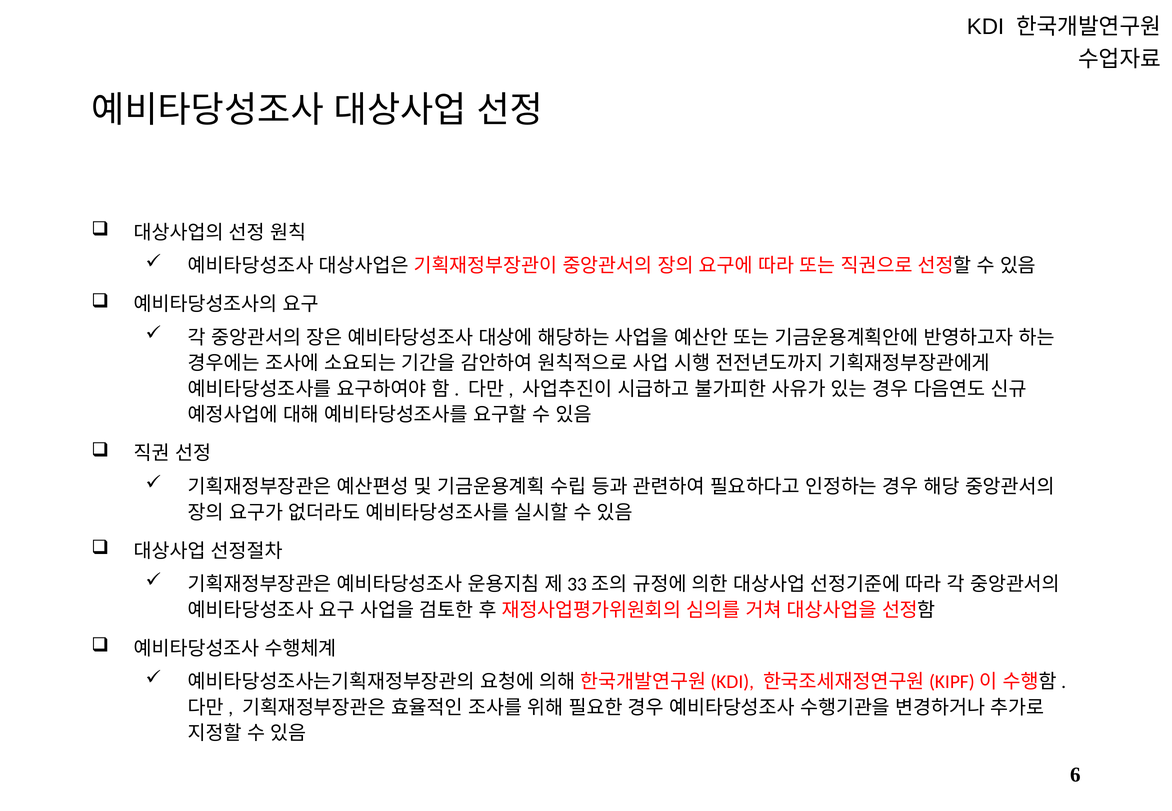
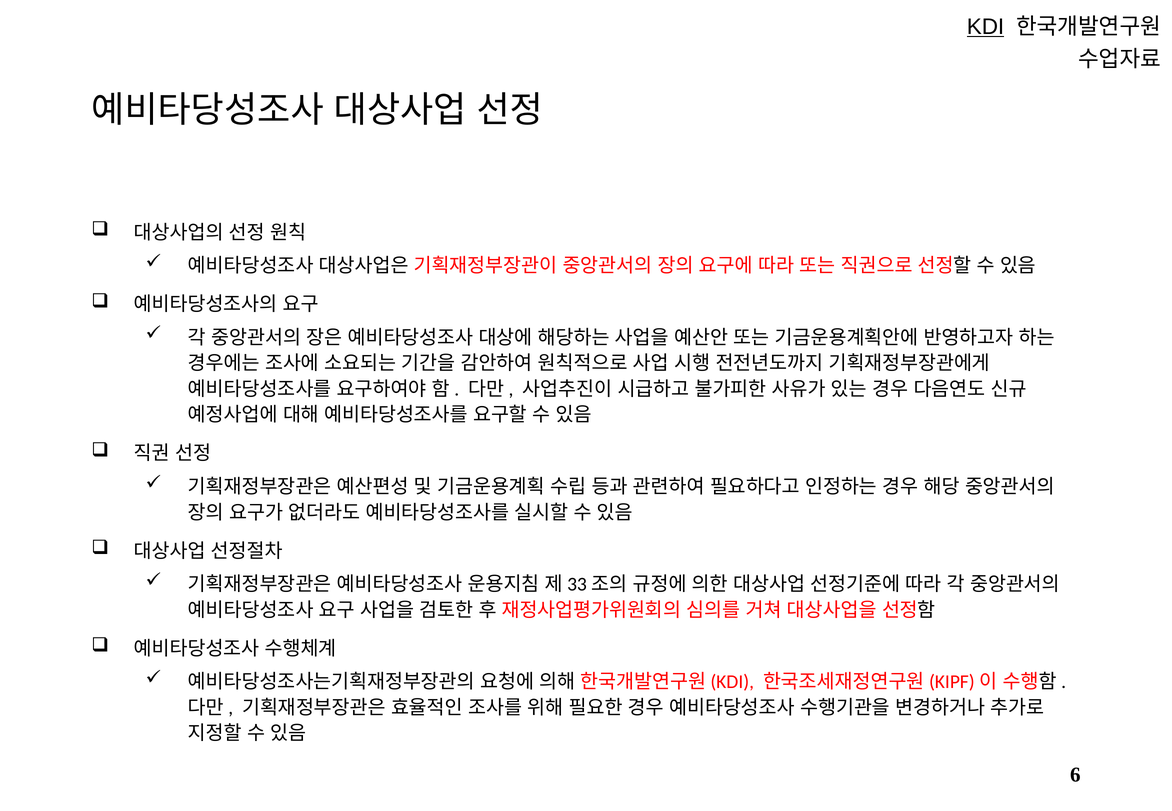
KDI underline: none -> present
